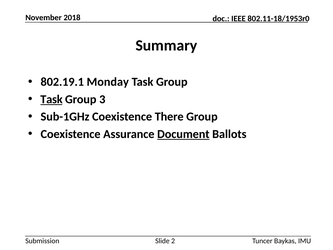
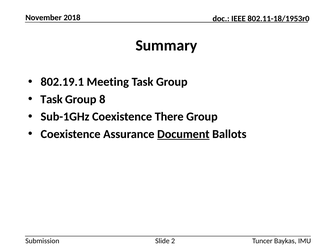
Monday: Monday -> Meeting
Task at (52, 99) underline: present -> none
3: 3 -> 8
